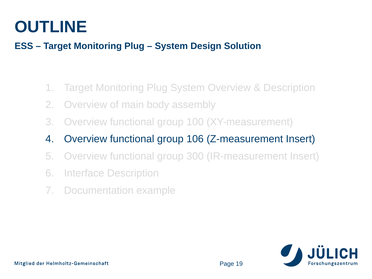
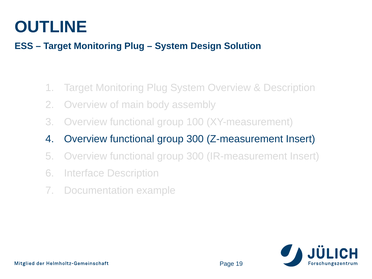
106 at (195, 139): 106 -> 300
